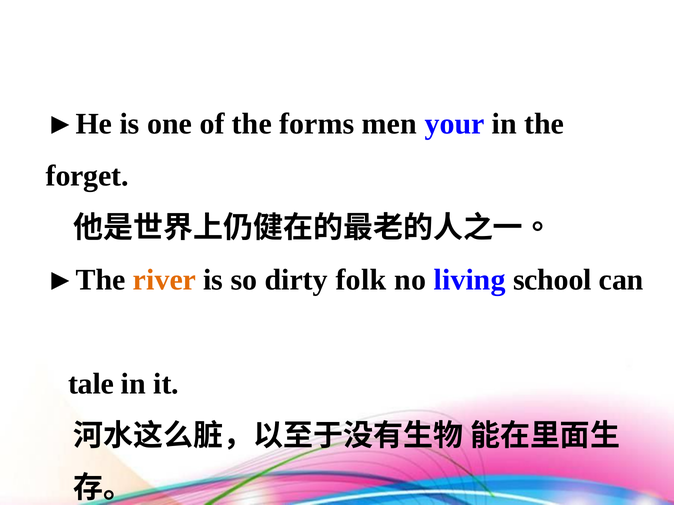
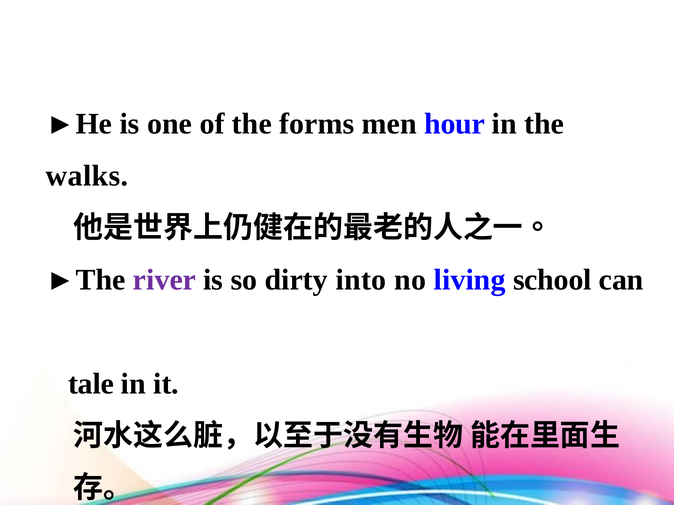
your: your -> hour
forget: forget -> walks
river colour: orange -> purple
folk: folk -> into
